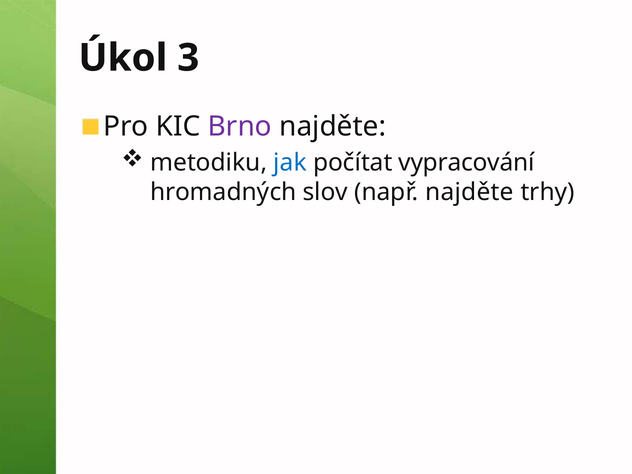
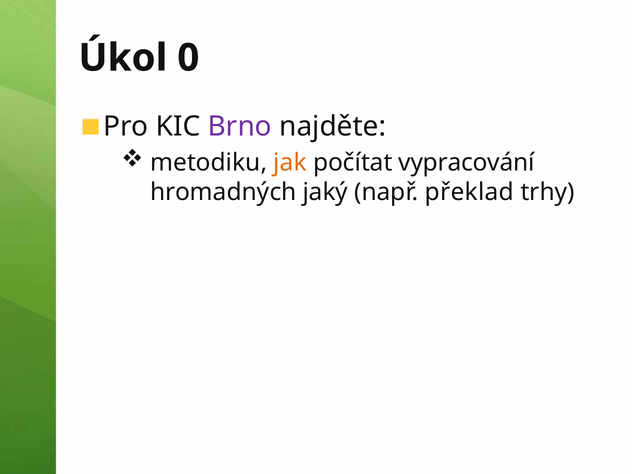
3: 3 -> 0
jak colour: blue -> orange
slov: slov -> jaký
např najděte: najděte -> překlad
